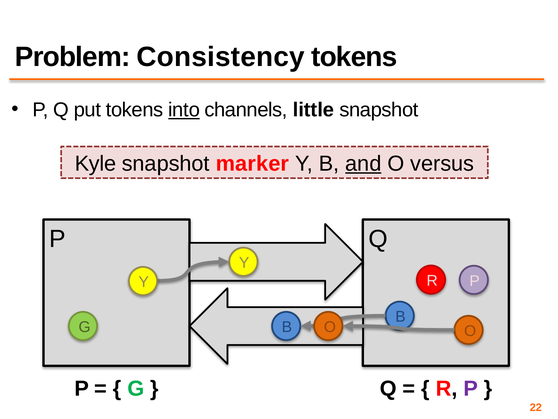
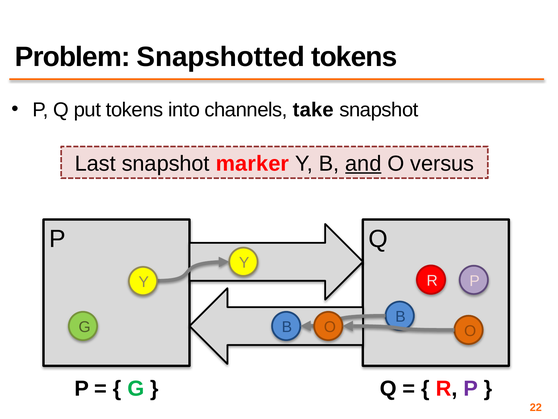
Consistency: Consistency -> Snapshotted
into underline: present -> none
little: little -> take
Kyle: Kyle -> Last
